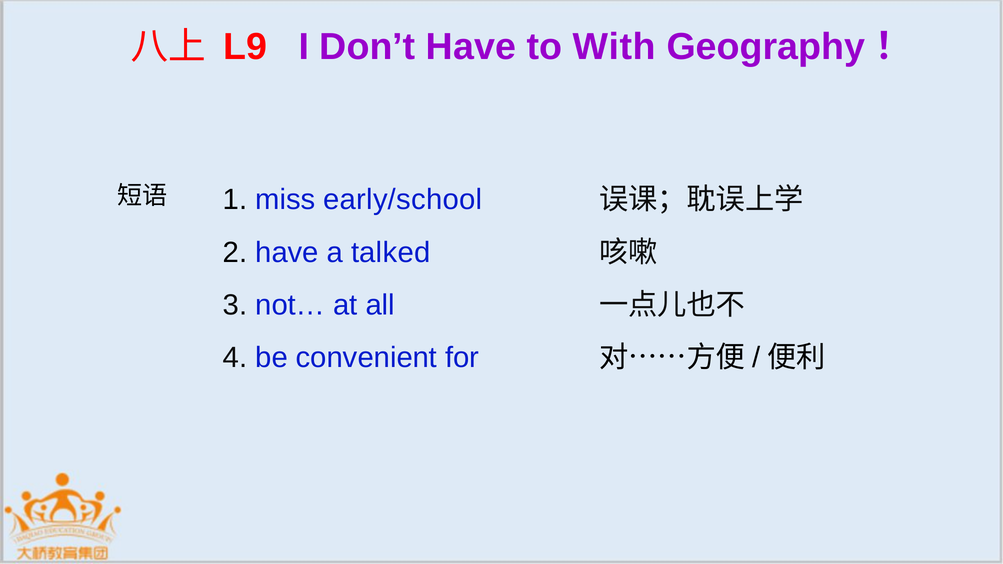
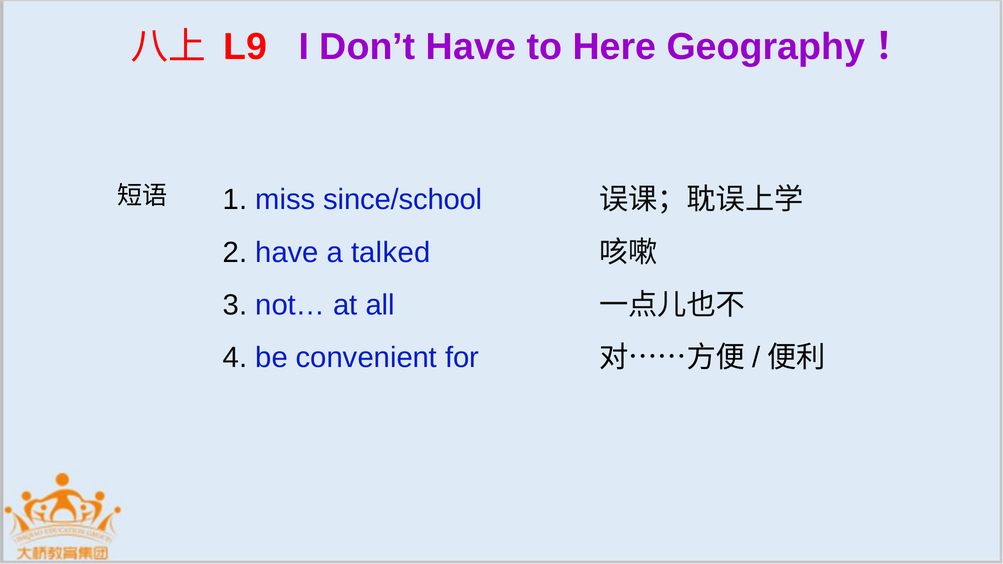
With: With -> Here
early/school: early/school -> since/school
